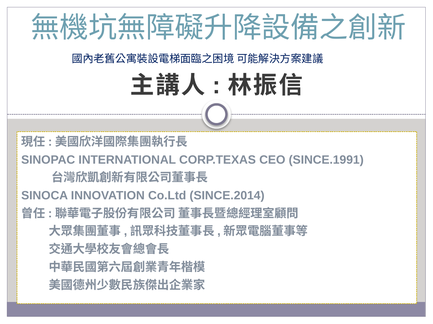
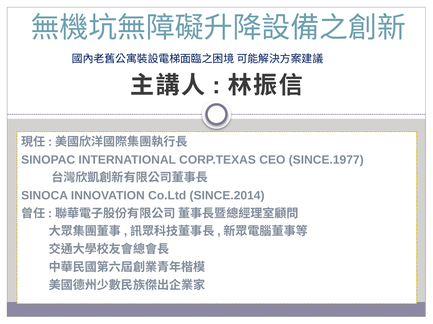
SINCE.1991: SINCE.1991 -> SINCE.1977
